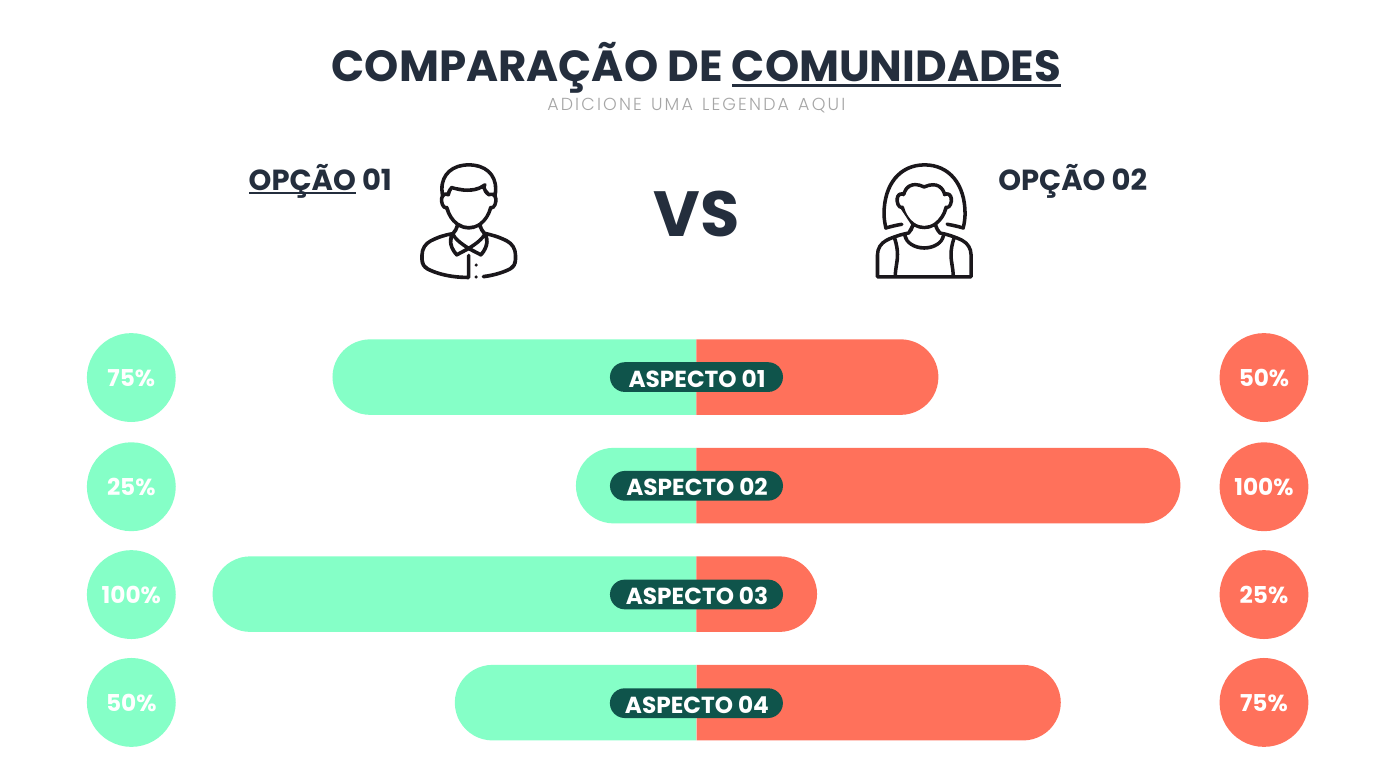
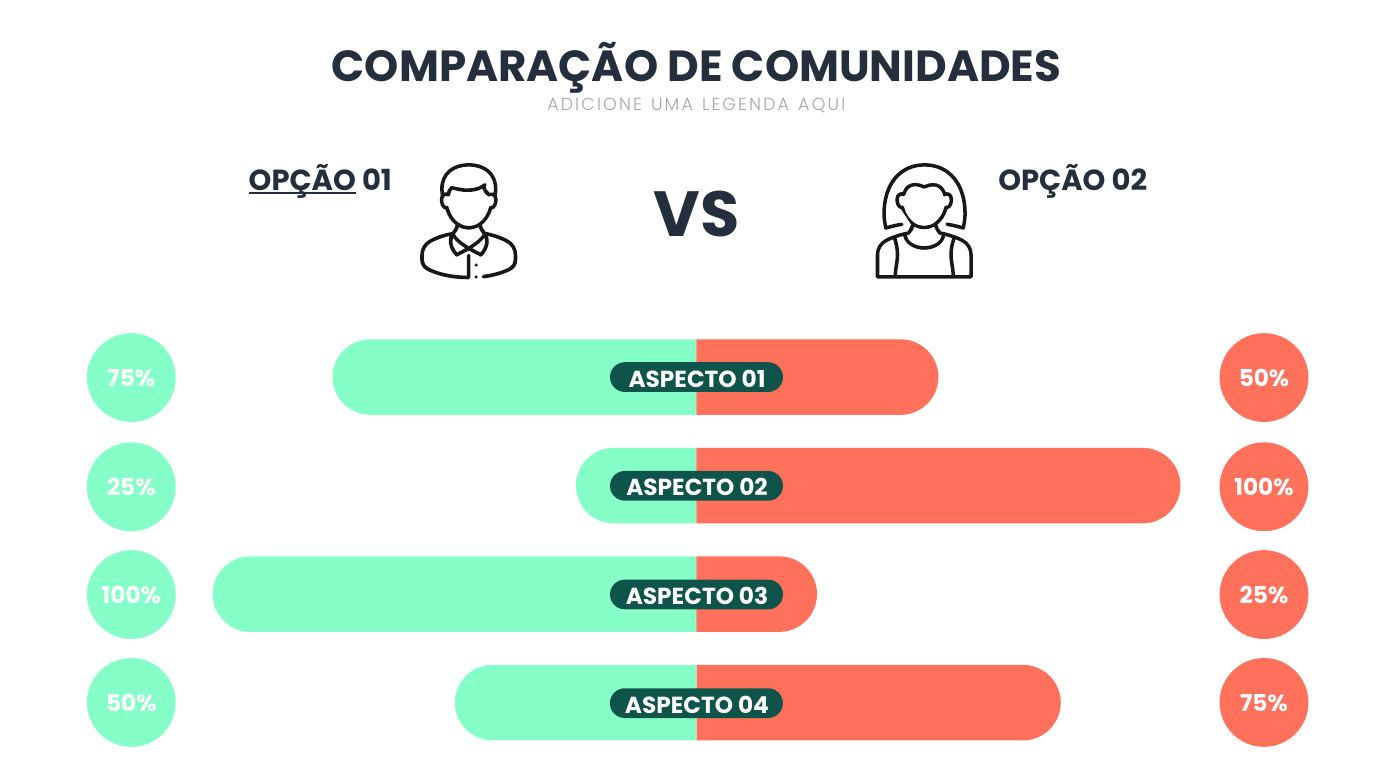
COMUNIDADES underline: present -> none
